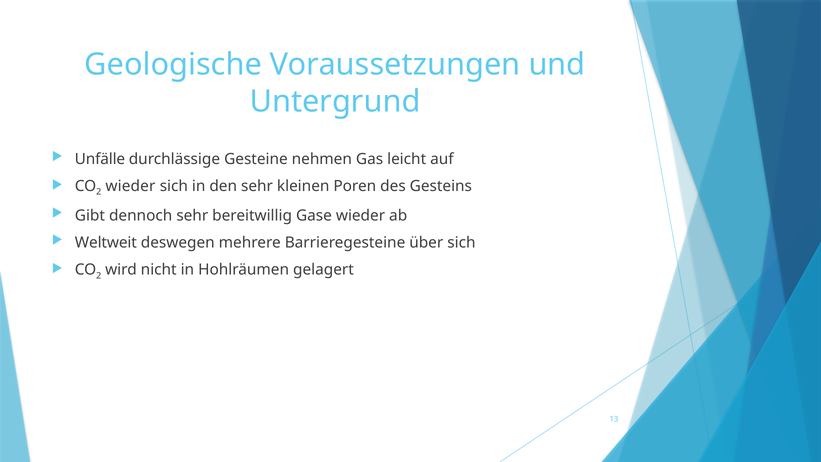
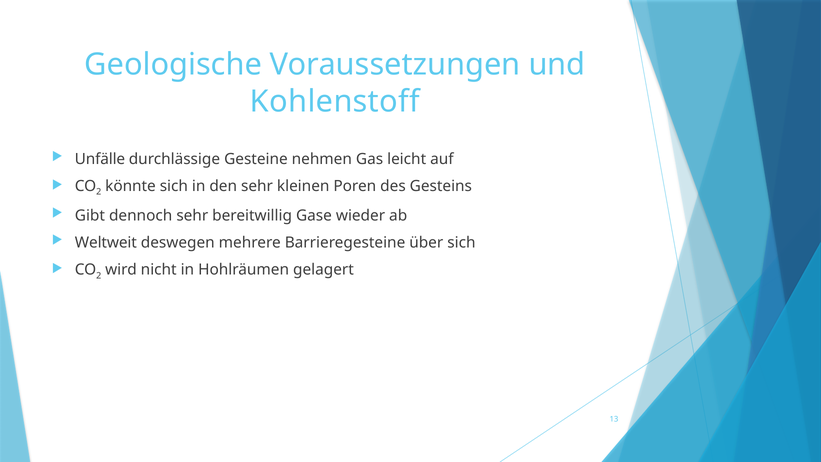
Untergrund: Untergrund -> Kohlenstoff
wieder at (130, 186): wieder -> könnte
